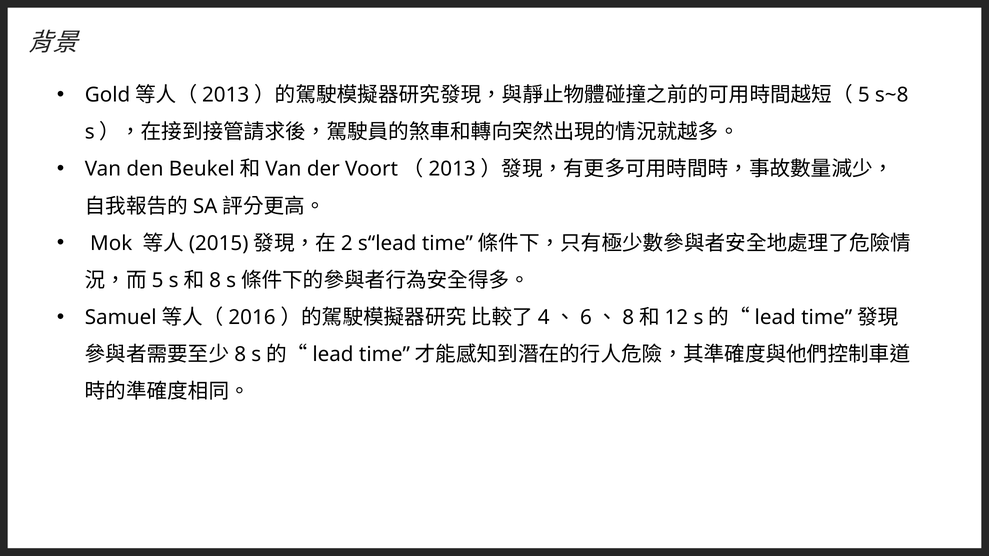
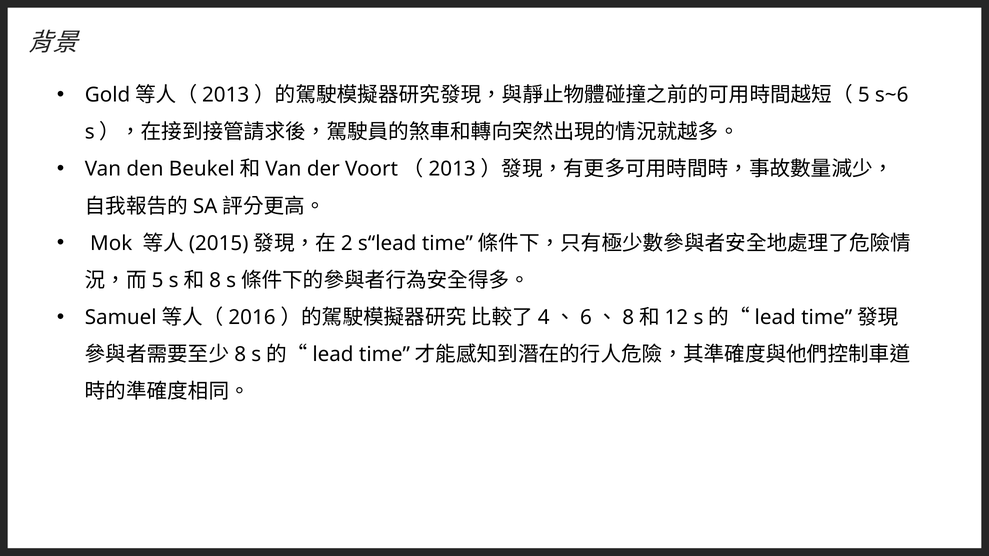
s~8: s~8 -> s~6
